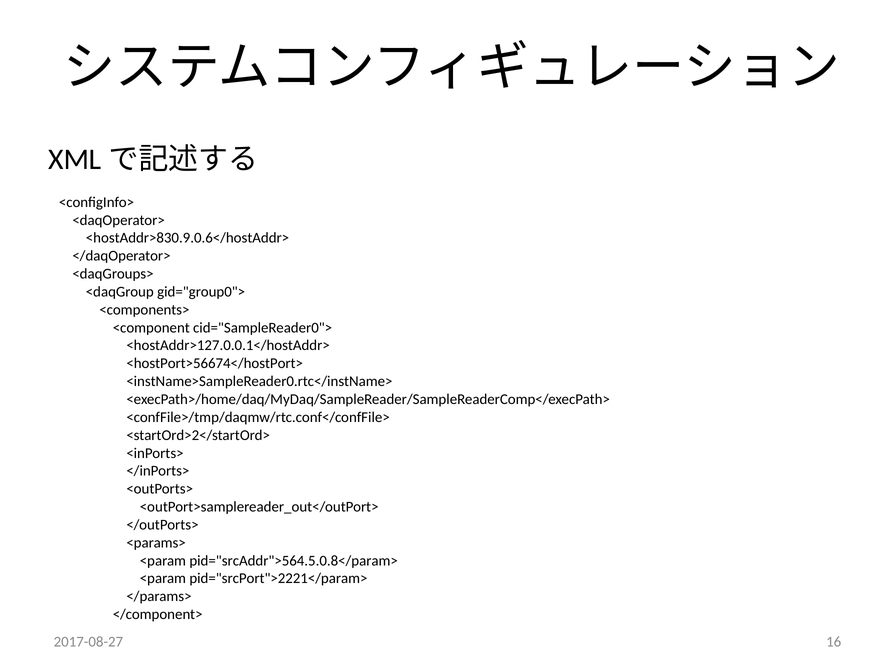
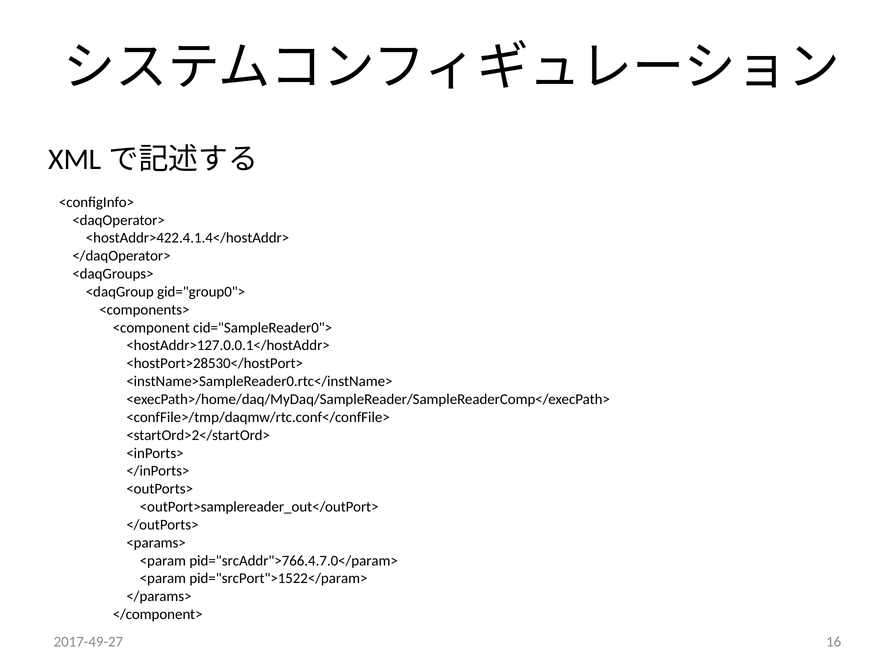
<hostAddr>830.9.0.6</hostAddr>: <hostAddr>830.9.0.6</hostAddr> -> <hostAddr>422.4.1.4</hostAddr>
<hostPort>56674</hostPort>: <hostPort>56674</hostPort> -> <hostPort>28530</hostPort>
pid="srcAddr">564.5.0.8</param>: pid="srcAddr">564.5.0.8</param> -> pid="srcAddr">766.4.7.0</param>
pid="srcPort">2221</param>: pid="srcPort">2221</param> -> pid="srcPort">1522</param>
2017-08-27: 2017-08-27 -> 2017-49-27
